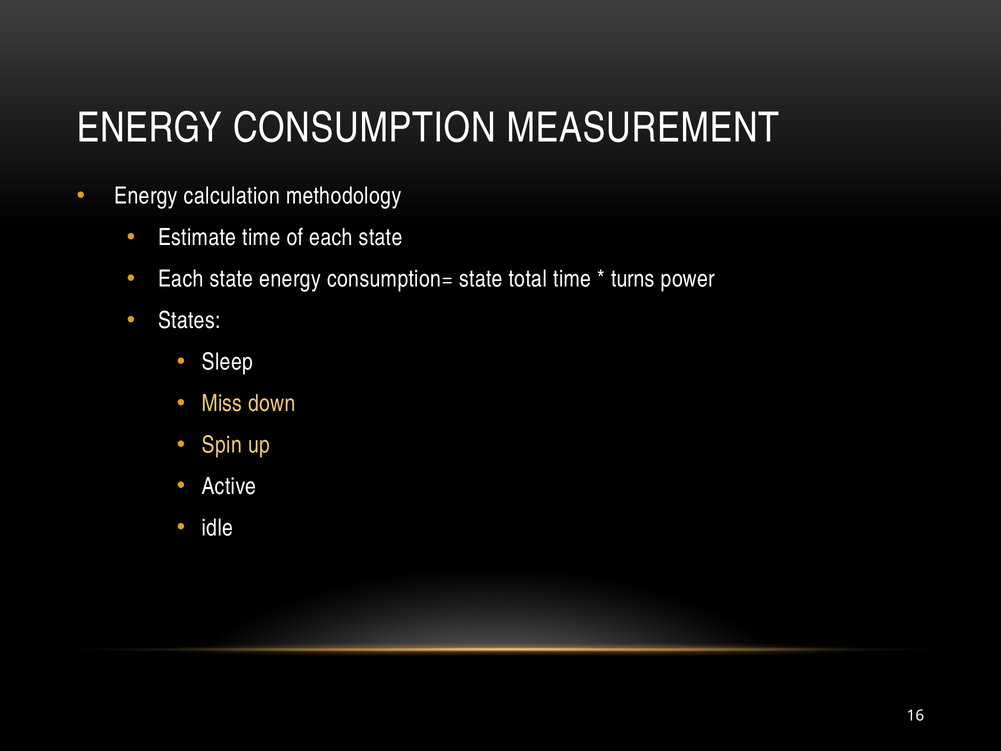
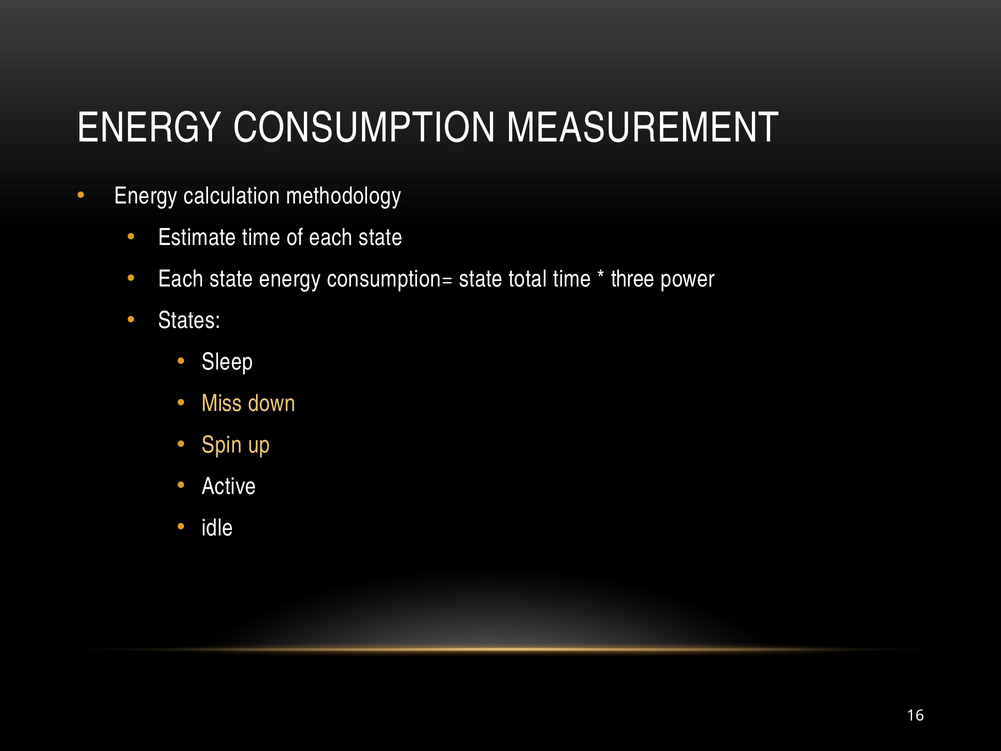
turns: turns -> three
